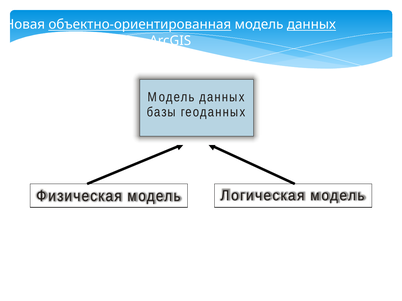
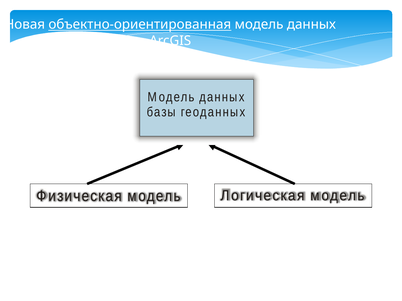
данных at (311, 25) underline: present -> none
